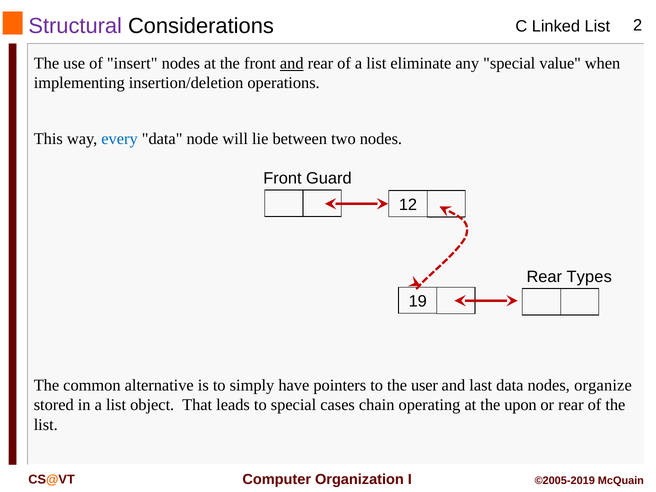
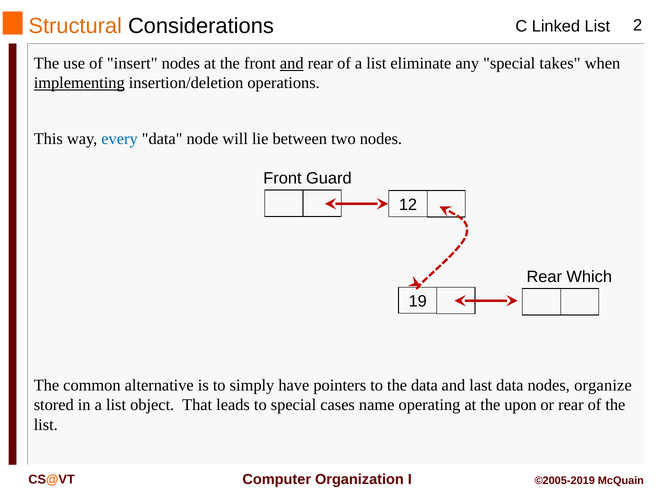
Structural colour: purple -> orange
value: value -> takes
implementing underline: none -> present
Types: Types -> Which
the user: user -> data
chain: chain -> name
